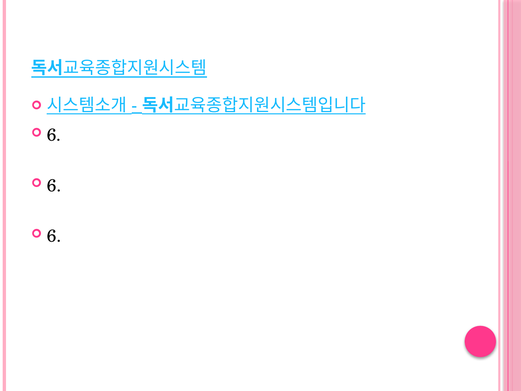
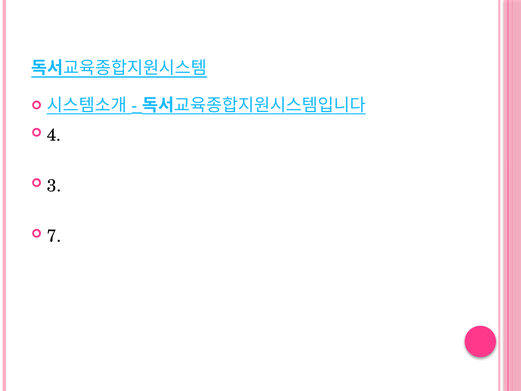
6 at (54, 135): 6 -> 4
6 at (54, 186): 6 -> 3
6 at (54, 236): 6 -> 7
